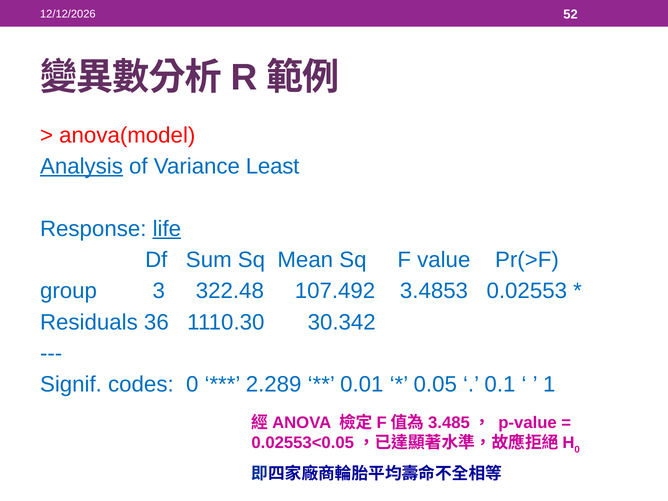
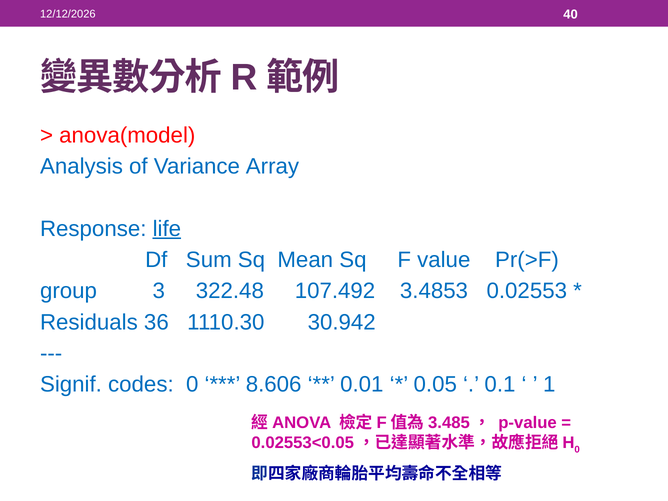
52: 52 -> 40
Analysis underline: present -> none
Least: Least -> Array
30.342: 30.342 -> 30.942
2.289: 2.289 -> 8.606
